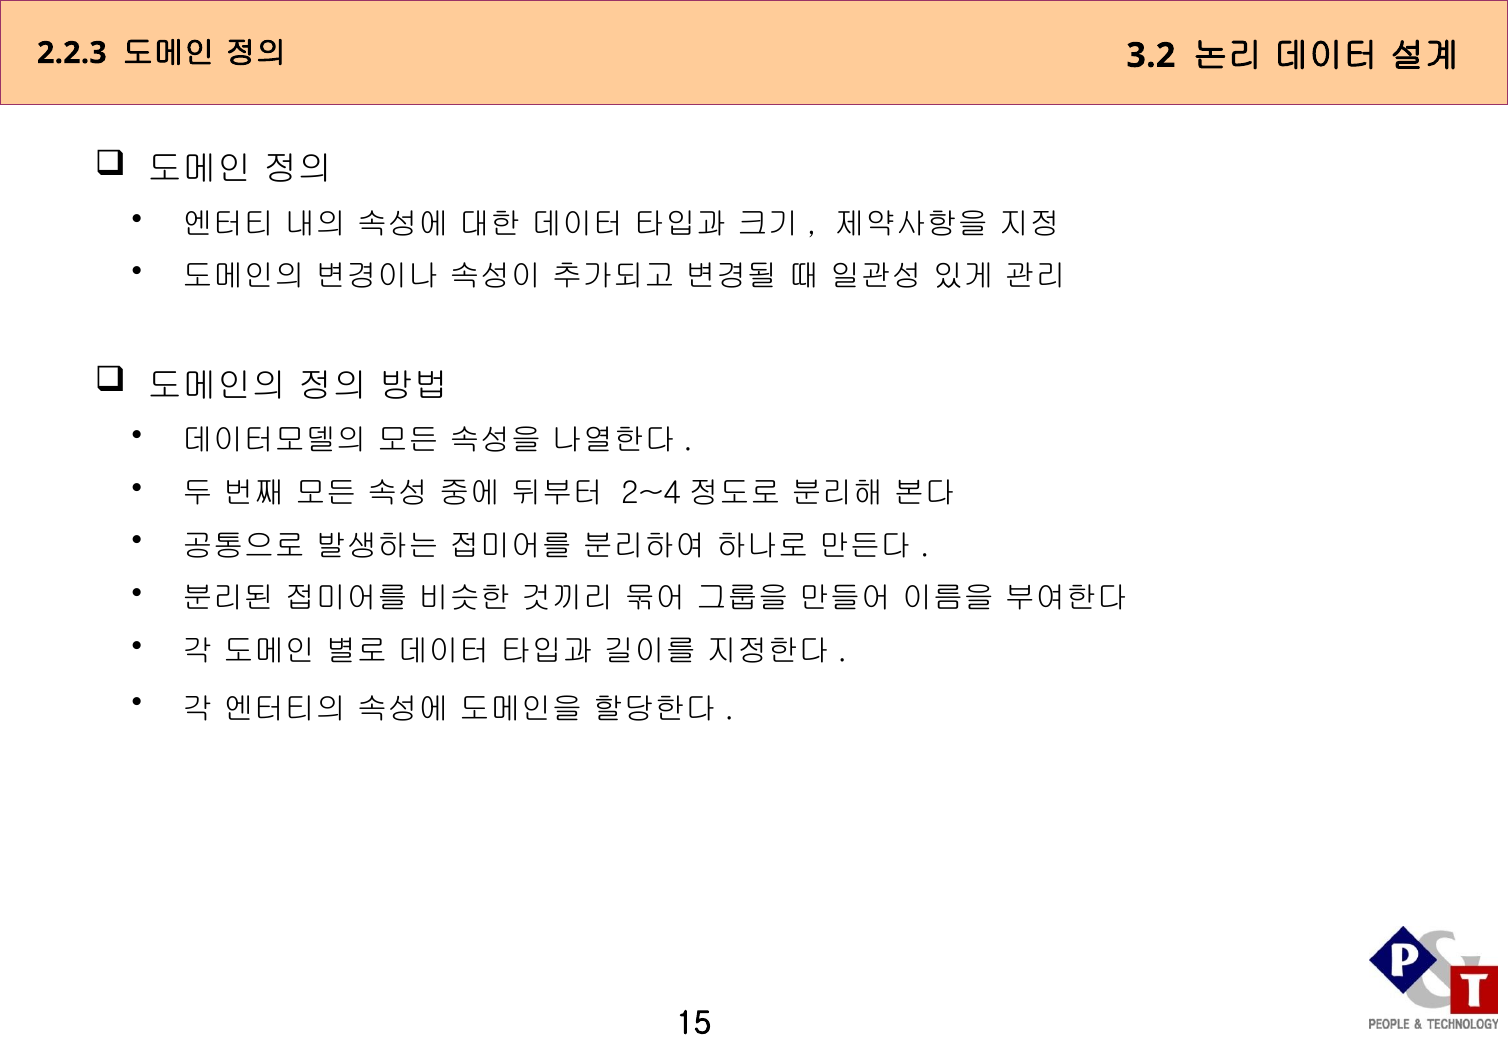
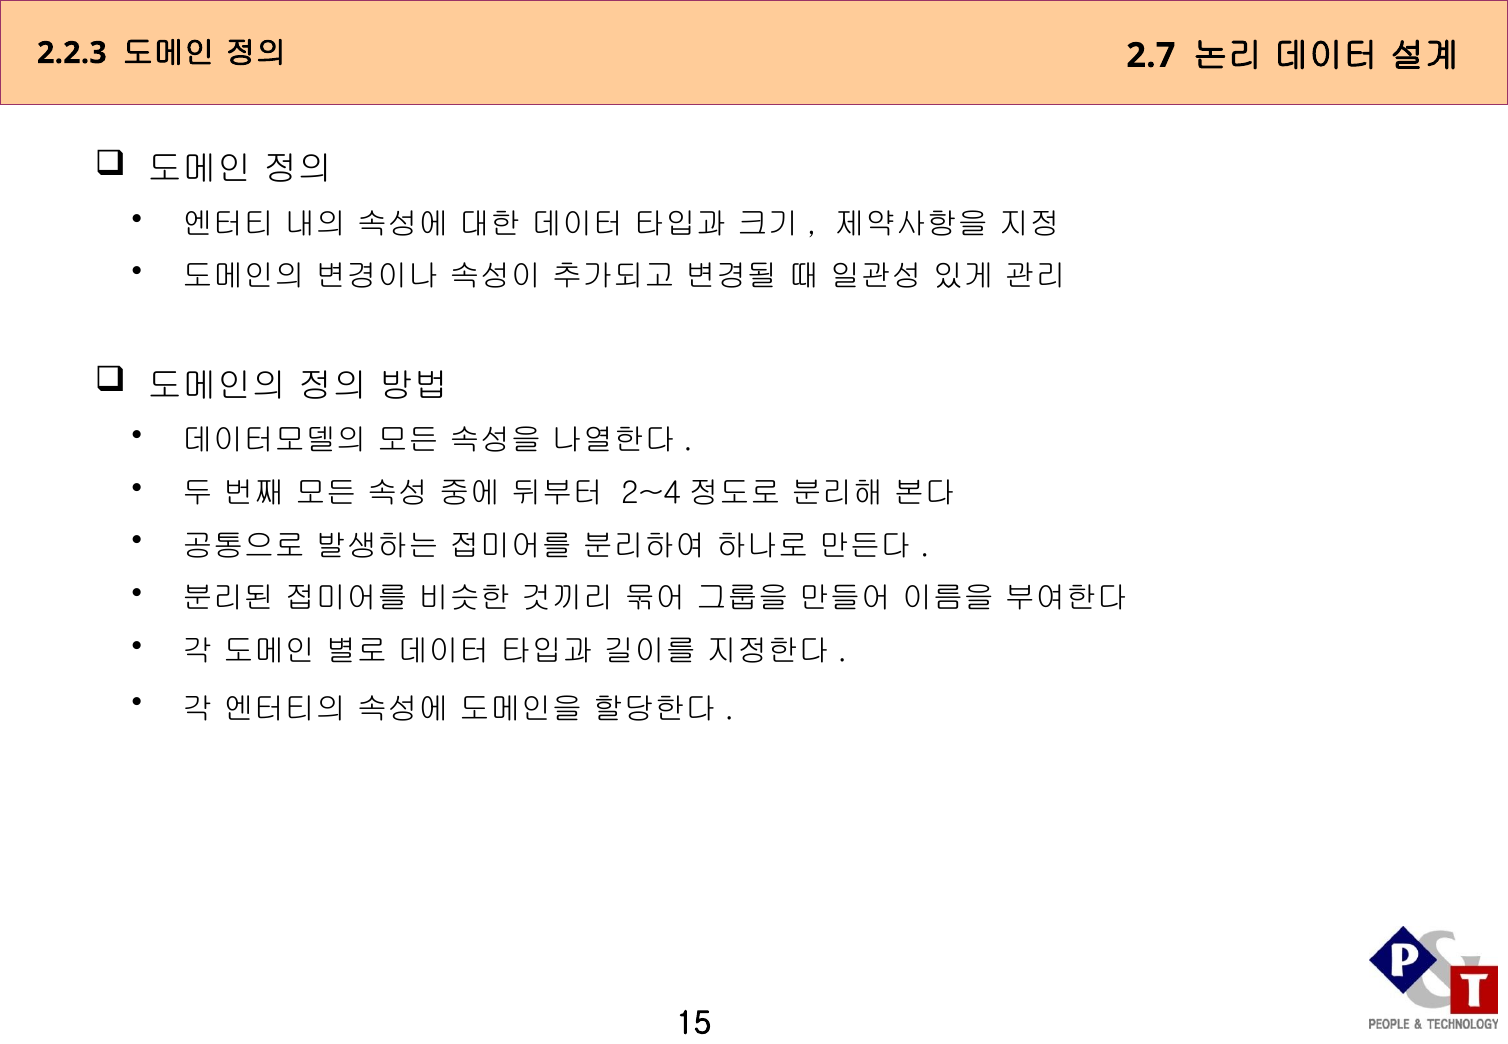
3.2: 3.2 -> 2.7
